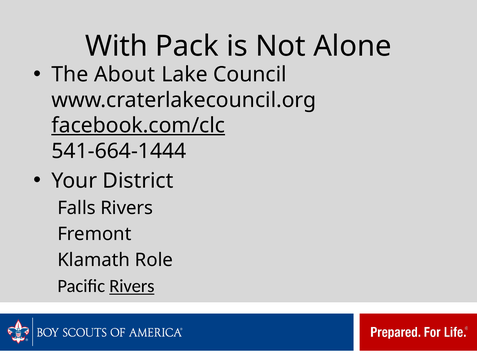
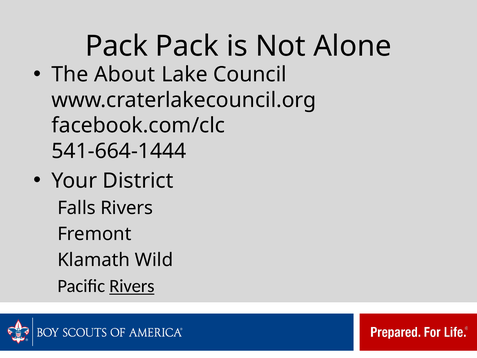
With at (116, 46): With -> Pack
facebook.com/clc underline: present -> none
Role: Role -> Wild
